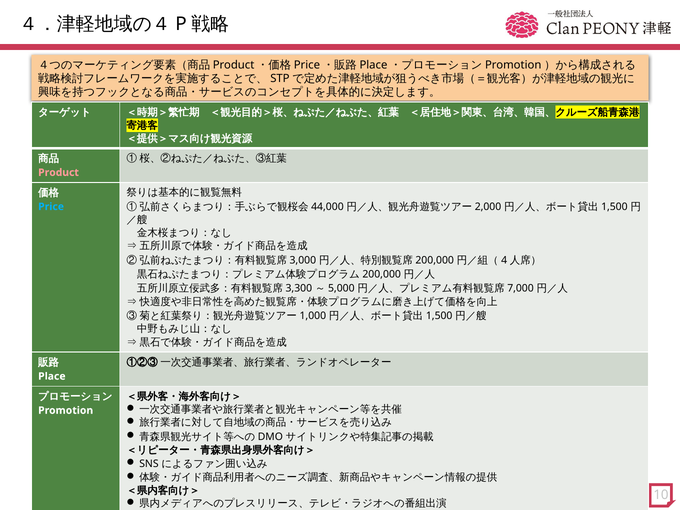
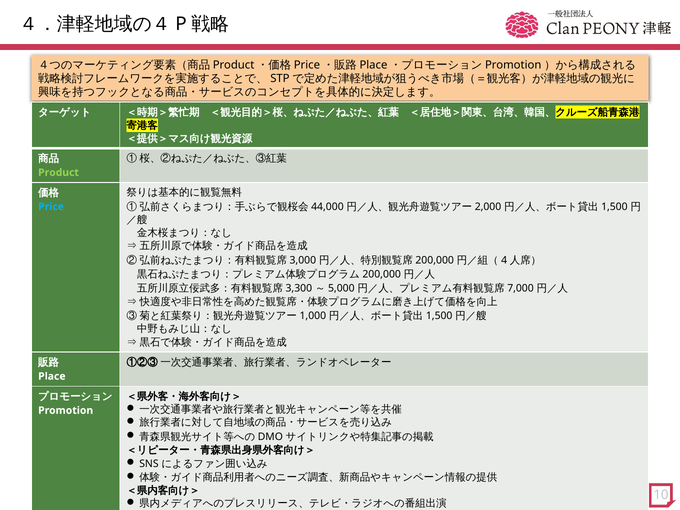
Product colour: pink -> light green
